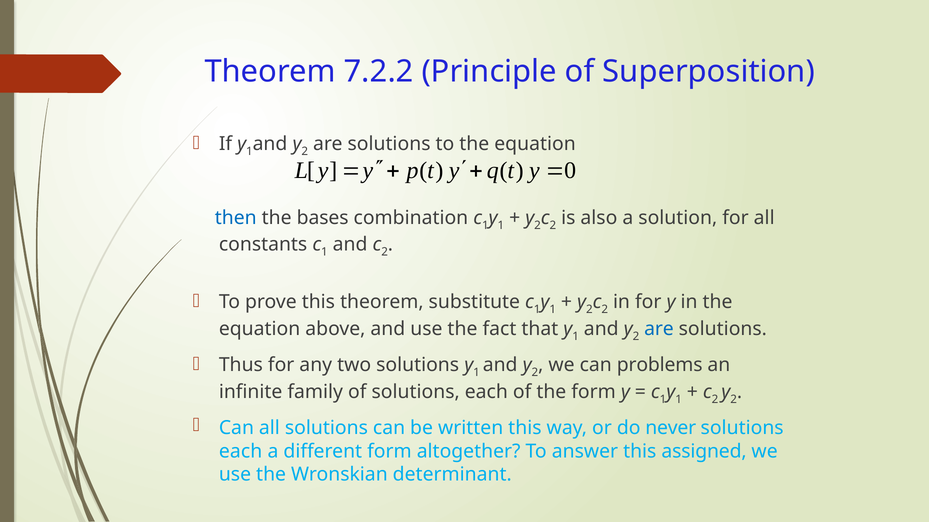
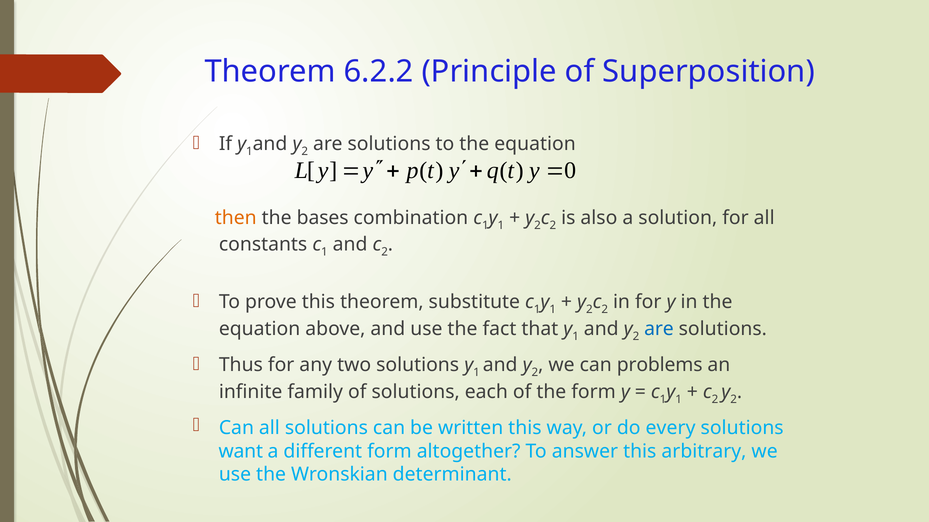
7.2.2: 7.2.2 -> 6.2.2
then colour: blue -> orange
never: never -> every
each at (241, 452): each -> want
assigned: assigned -> arbitrary
